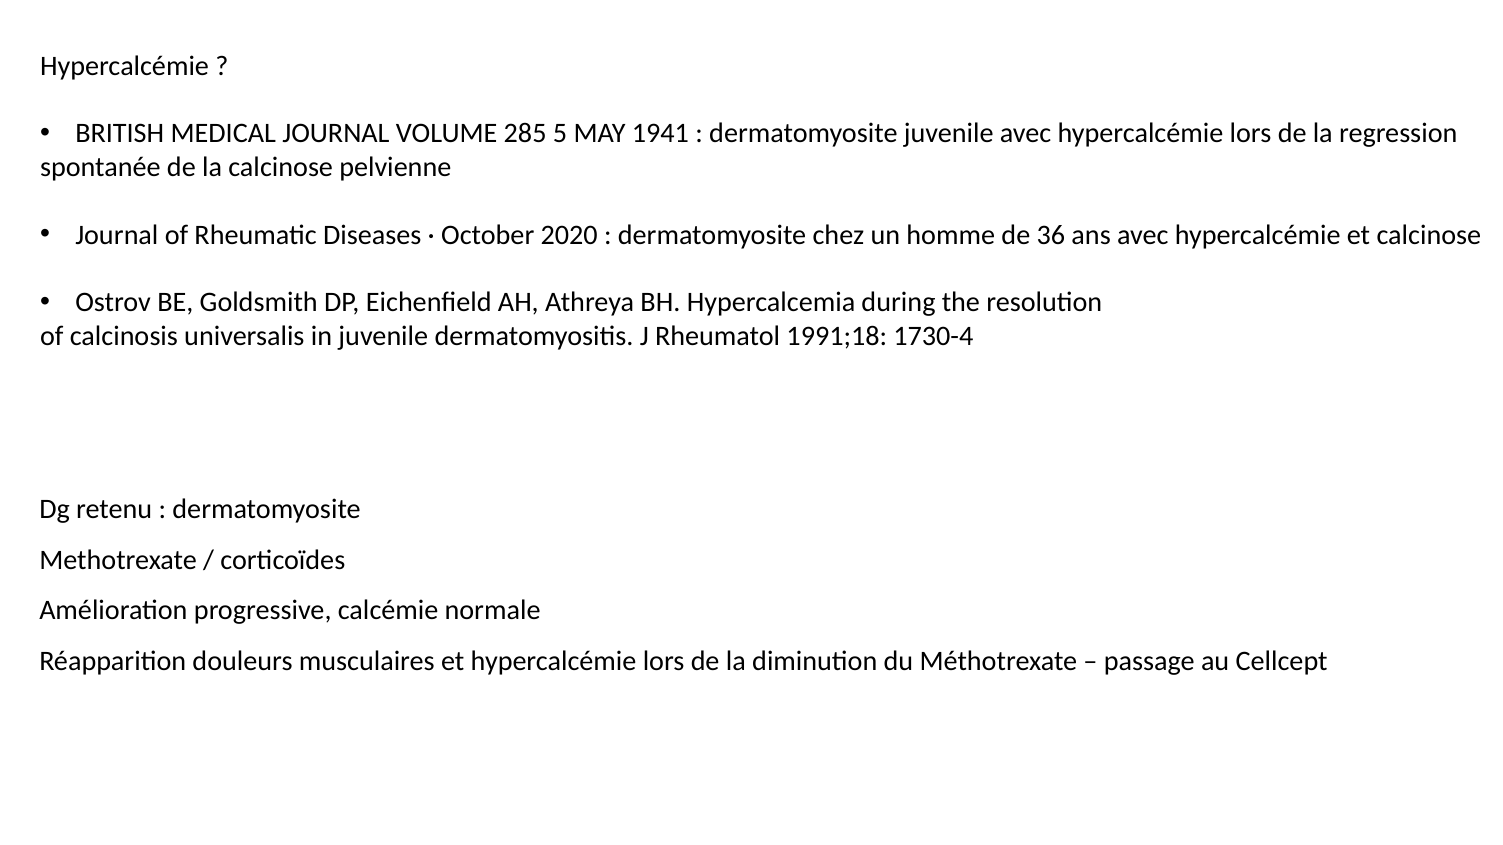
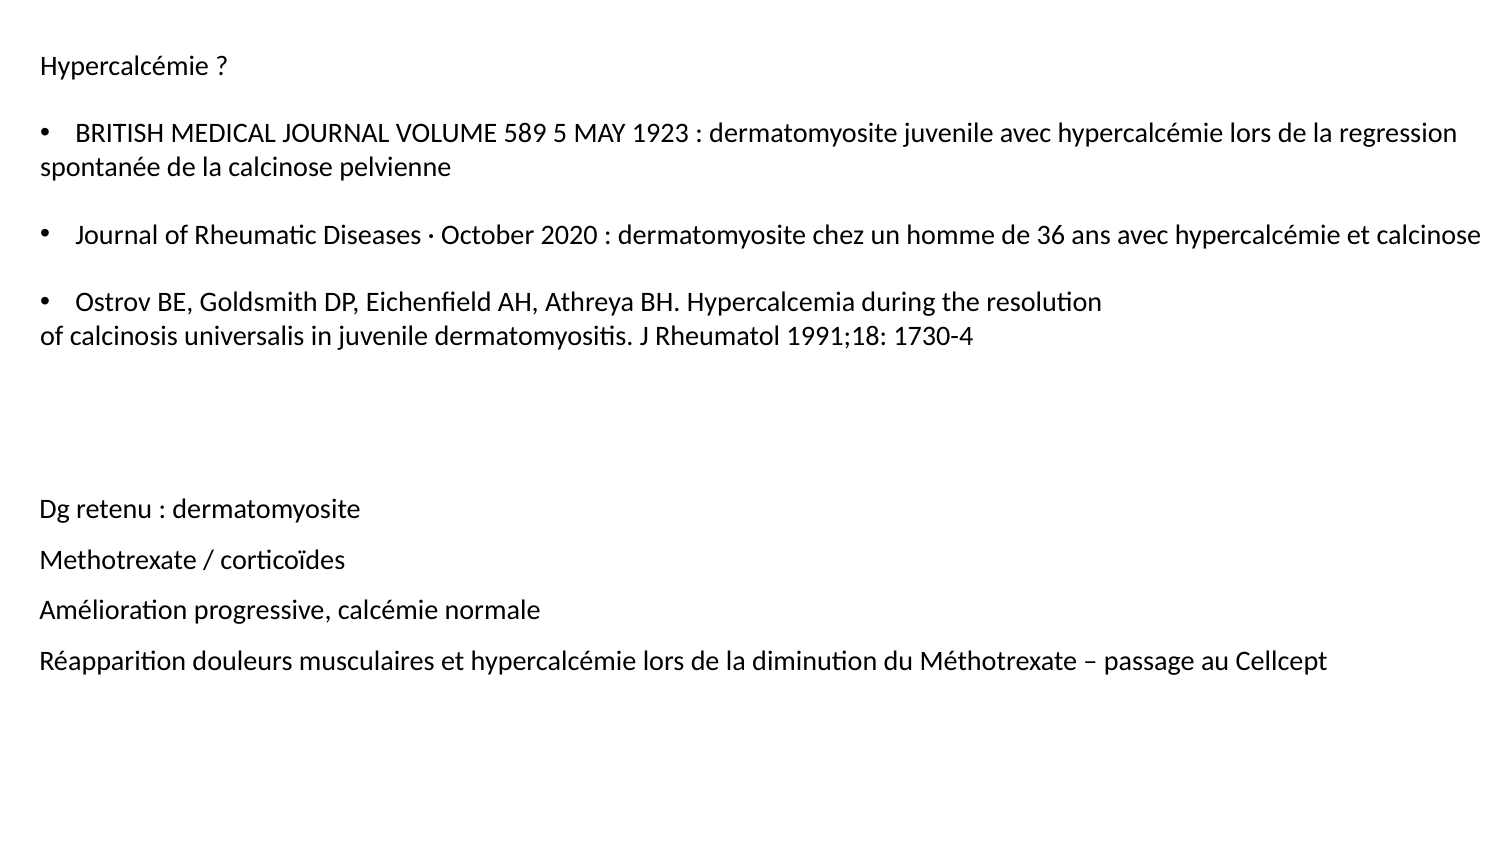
285: 285 -> 589
1941: 1941 -> 1923
